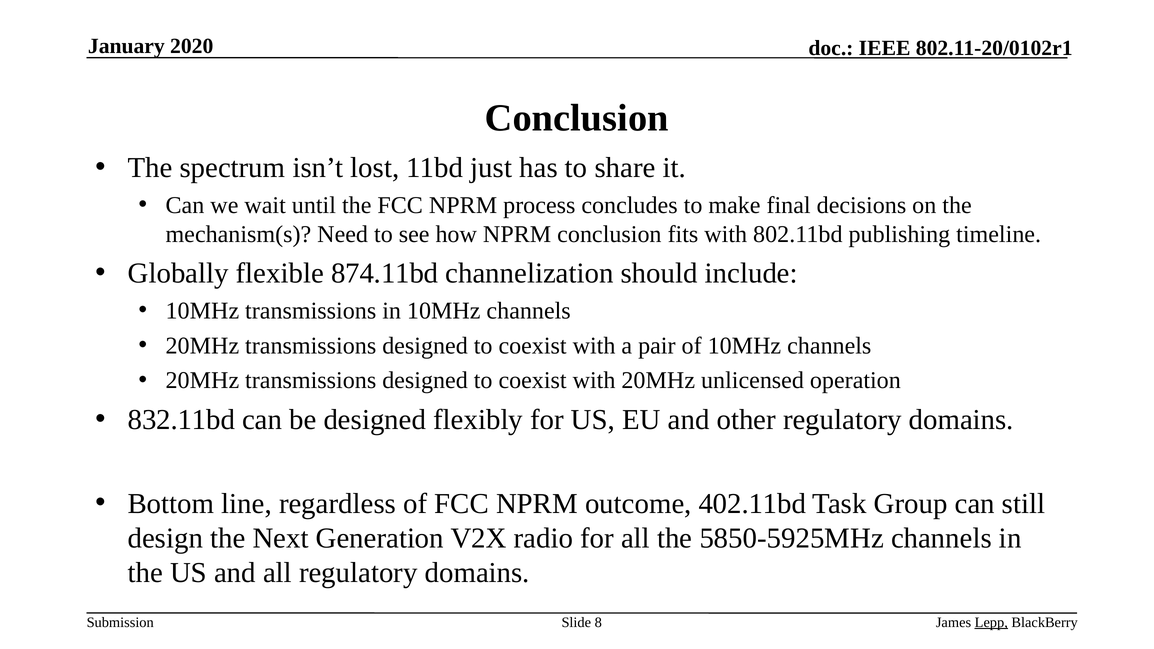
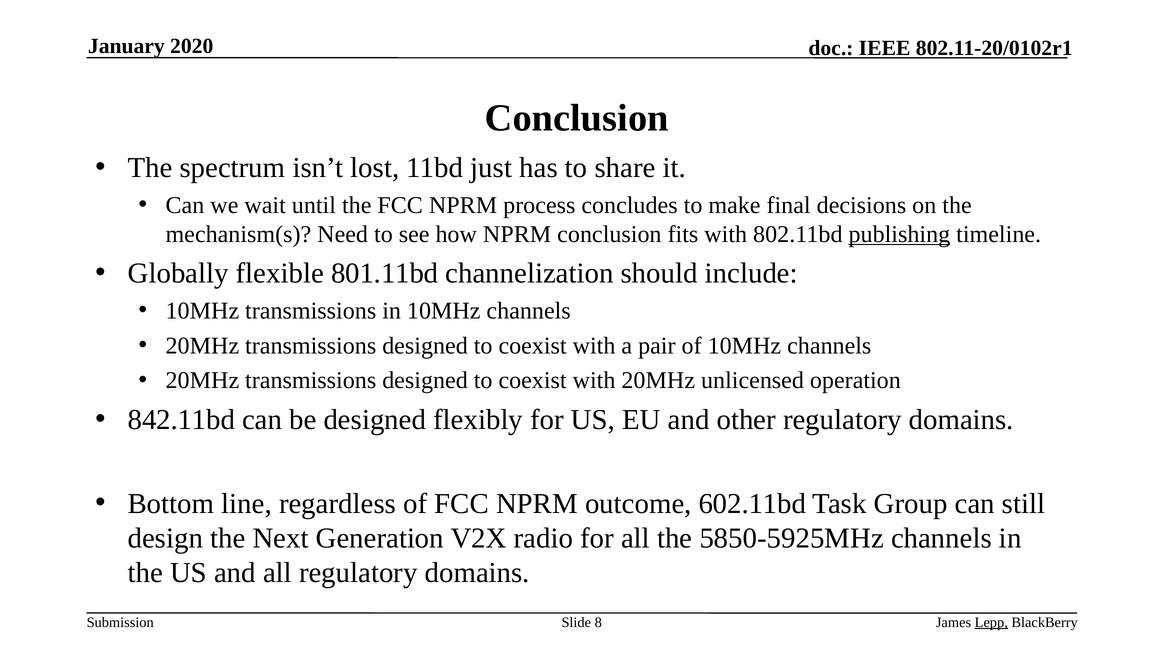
publishing underline: none -> present
874.11bd: 874.11bd -> 801.11bd
832.11bd: 832.11bd -> 842.11bd
402.11bd: 402.11bd -> 602.11bd
